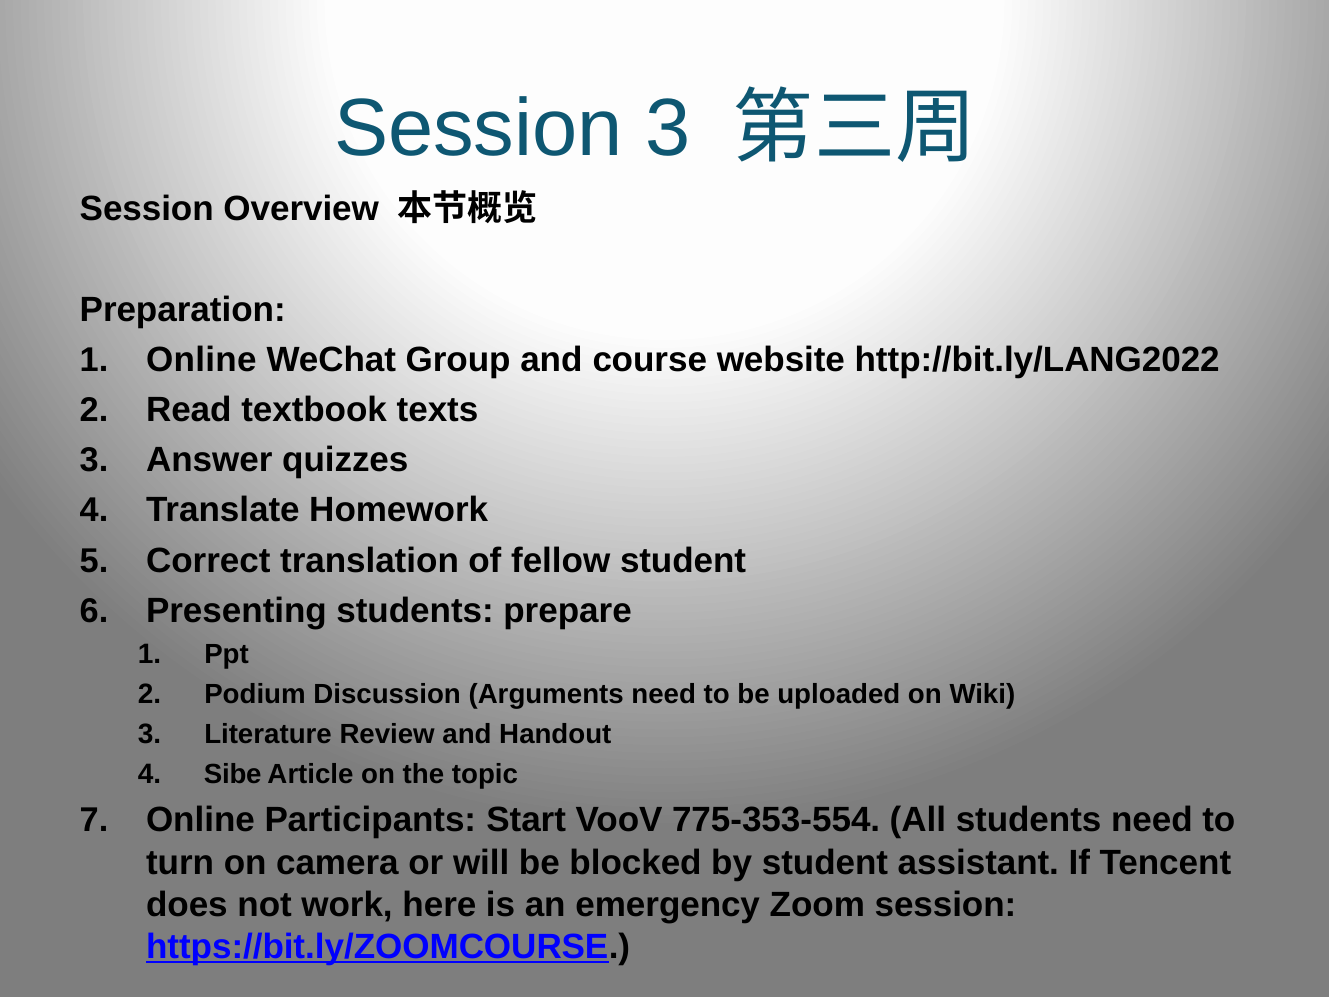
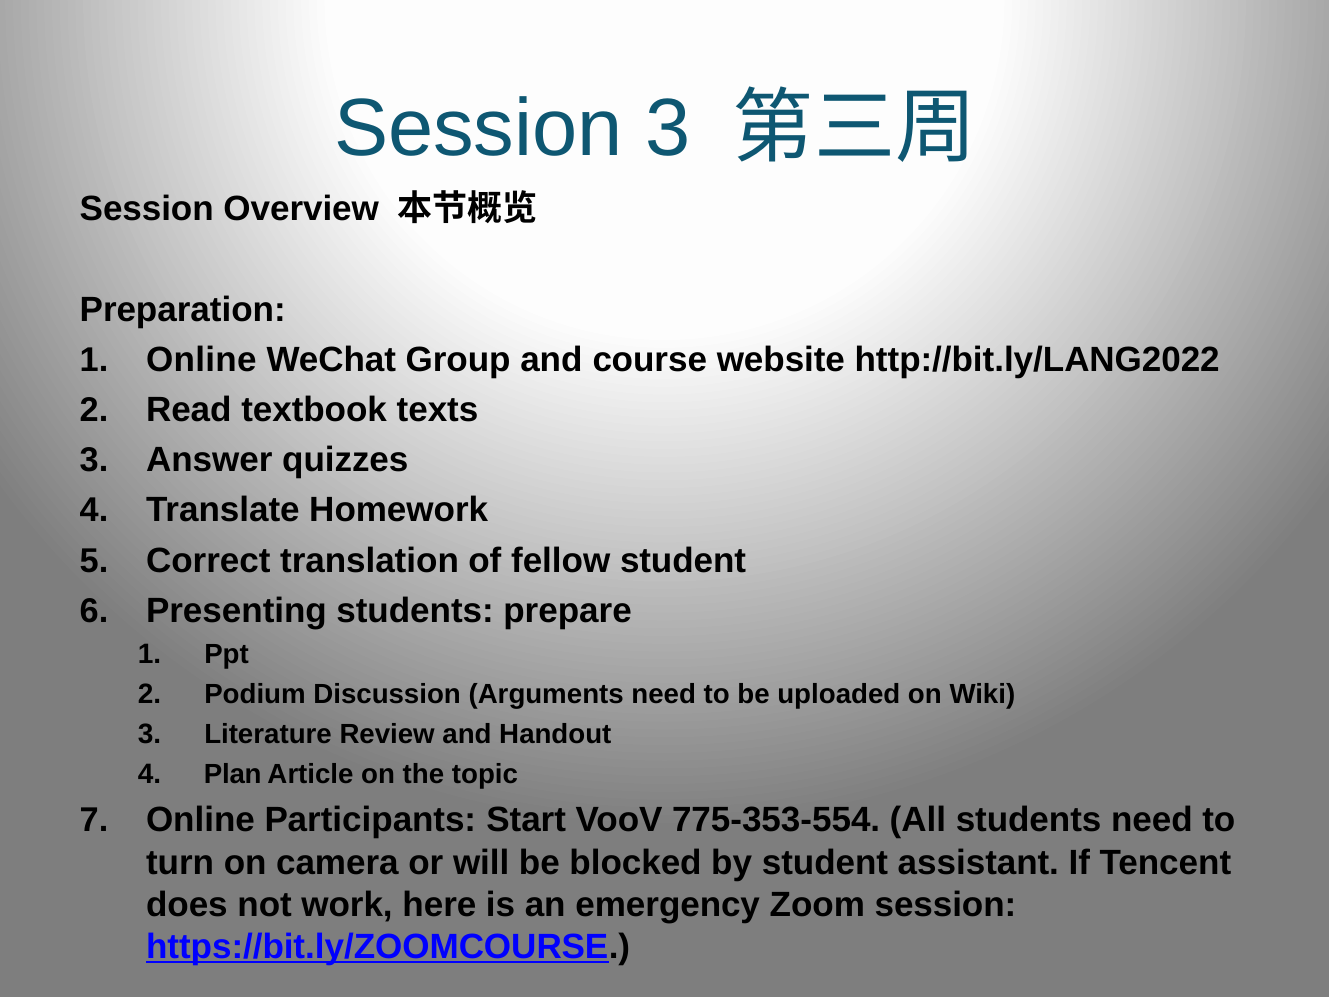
Sibe: Sibe -> Plan
